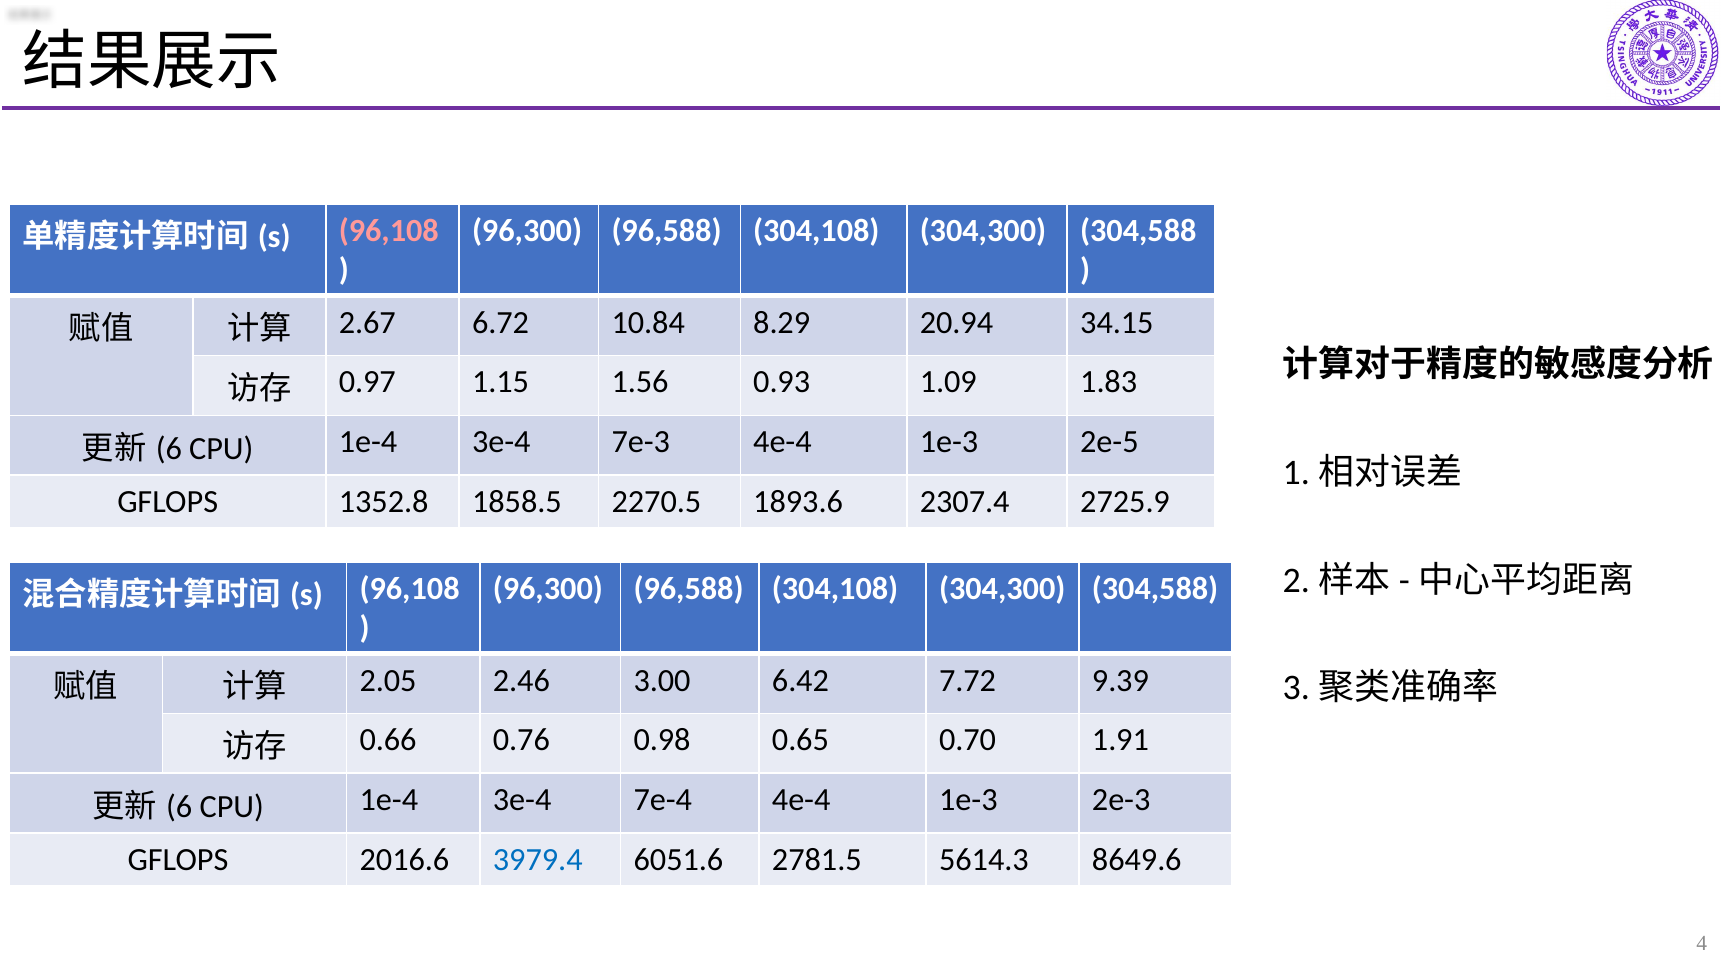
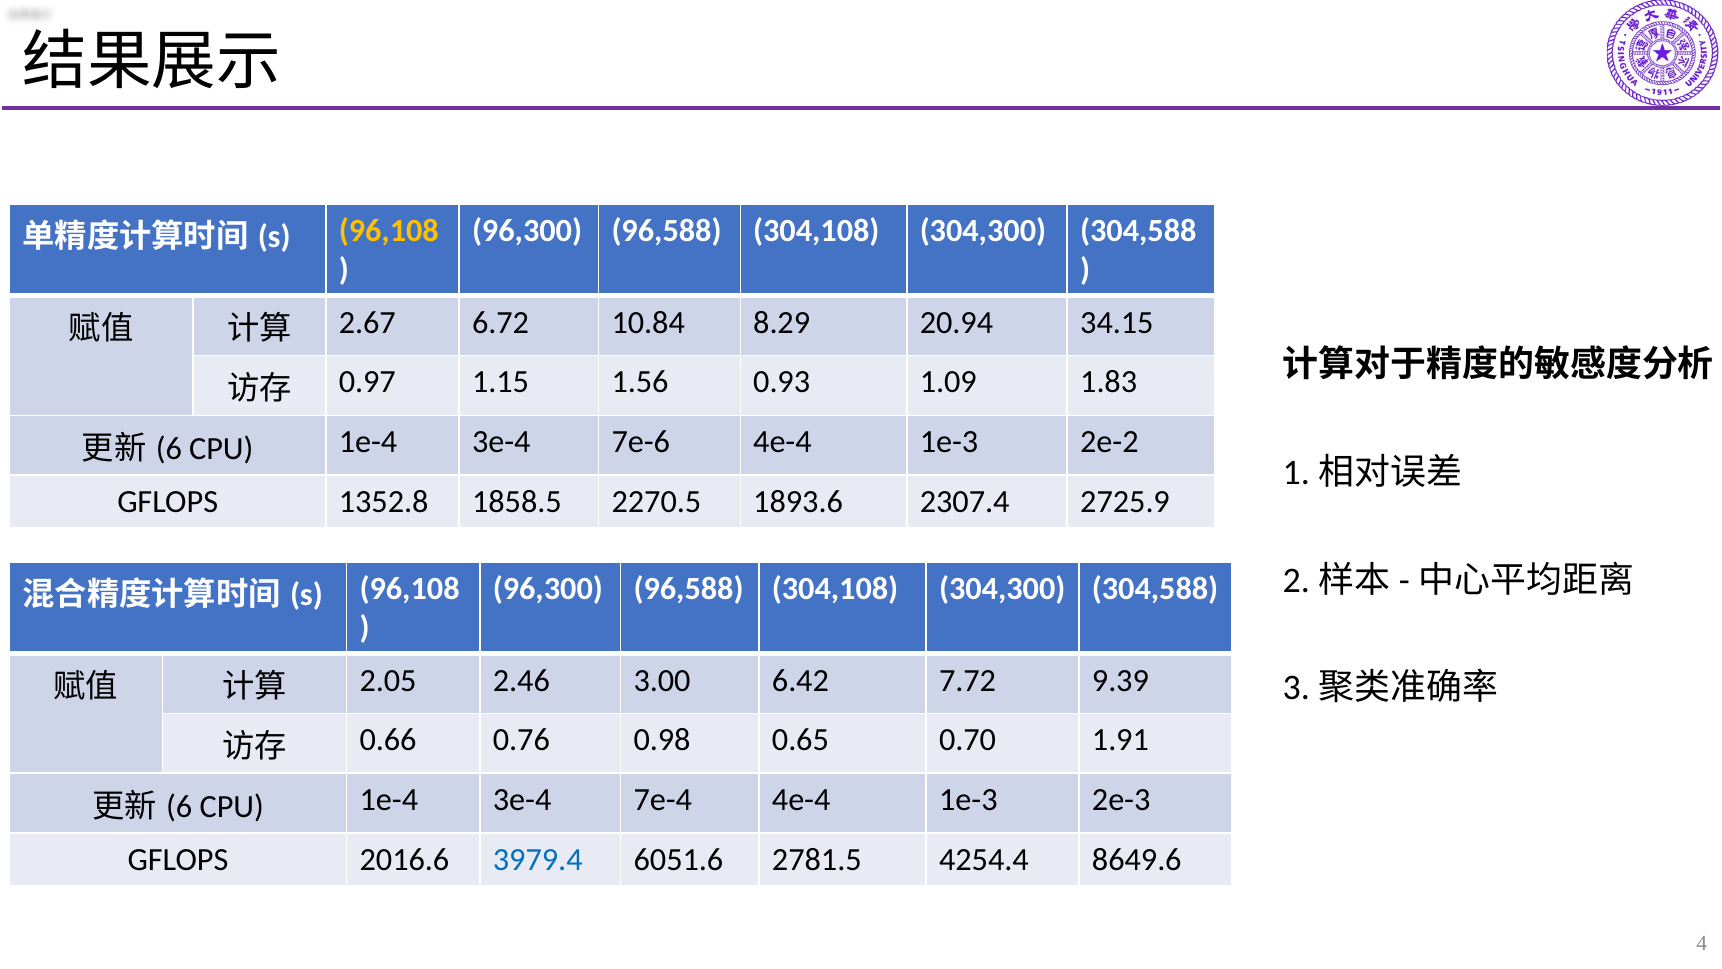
96,108 at (389, 231) colour: pink -> yellow
7e-3: 7e-3 -> 7e-6
2e-5: 2e-5 -> 2e-2
5614.3: 5614.3 -> 4254.4
